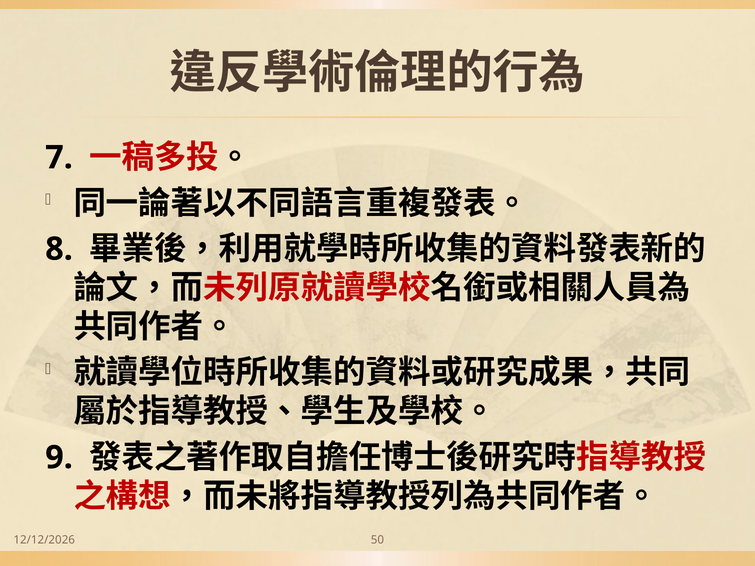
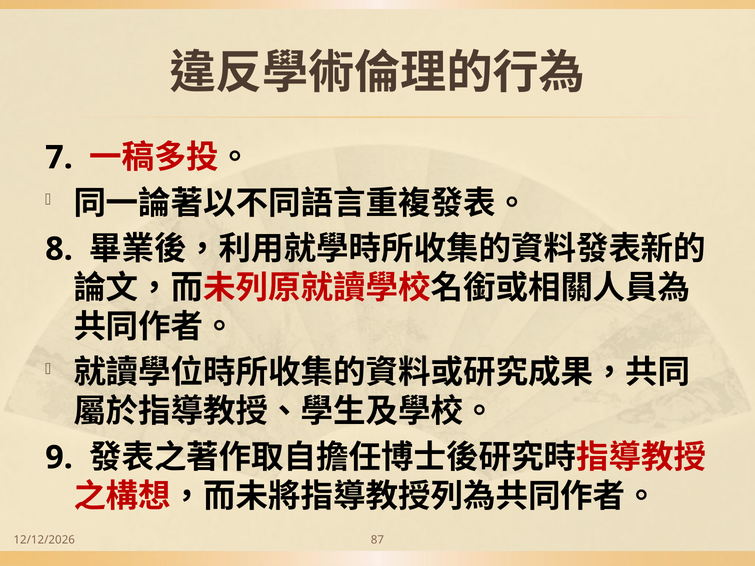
50: 50 -> 87
